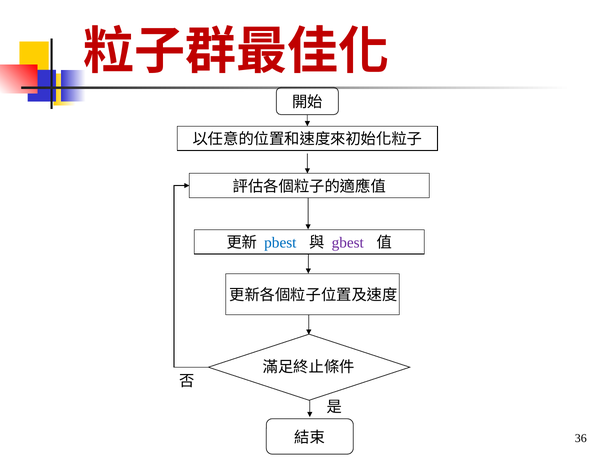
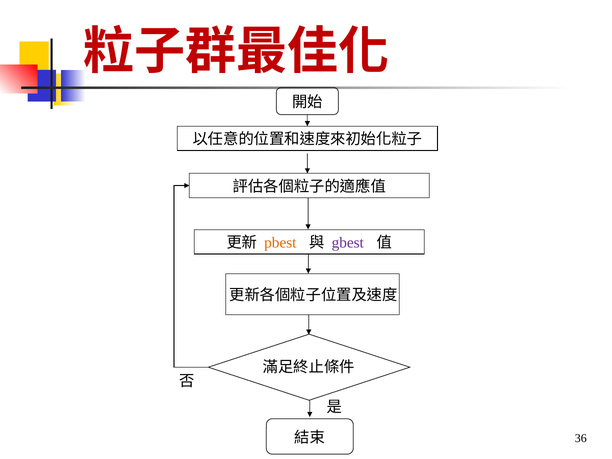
pbest colour: blue -> orange
